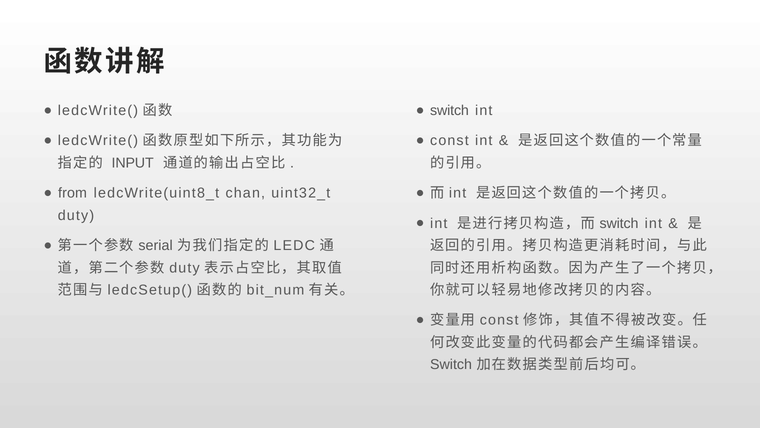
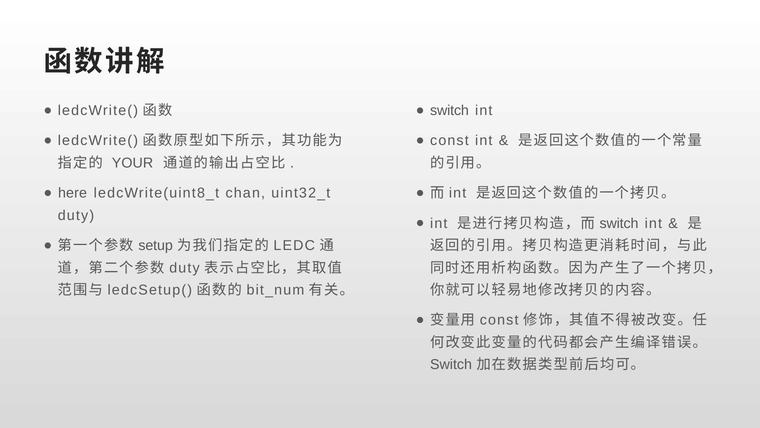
INPUT: INPUT -> YOUR
from: from -> here
serial: serial -> setup
